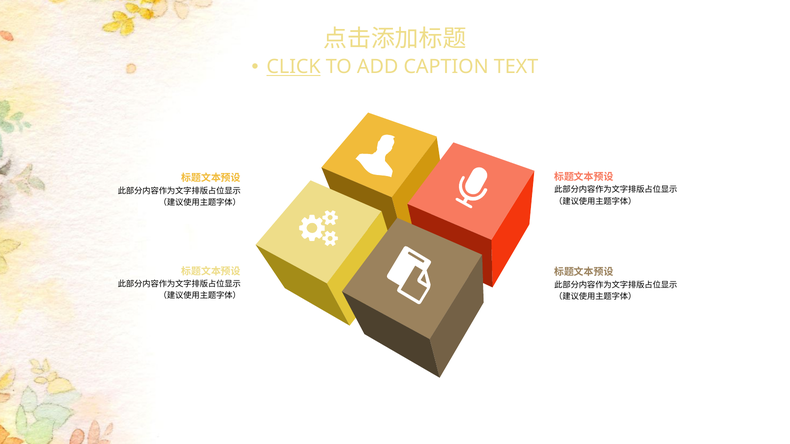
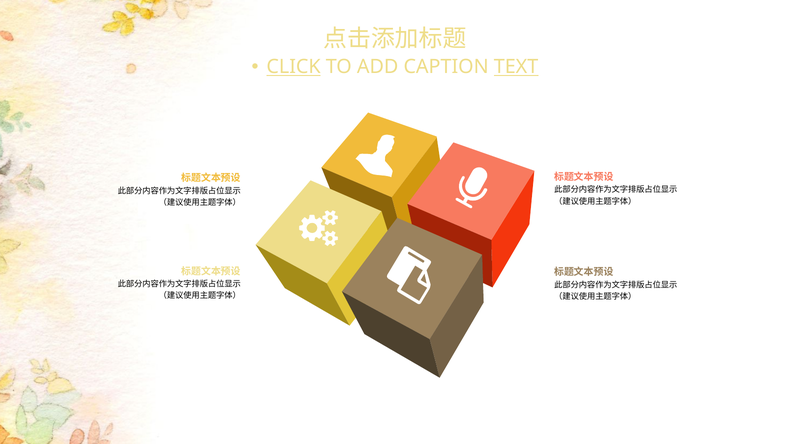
TEXT underline: none -> present
